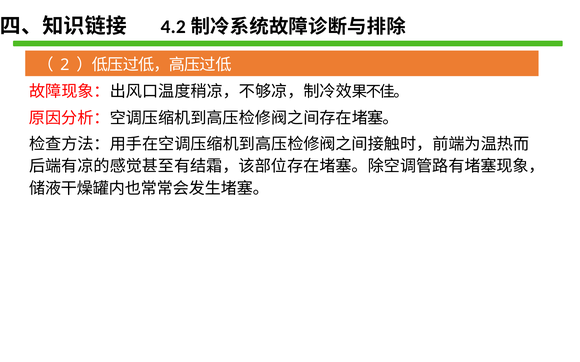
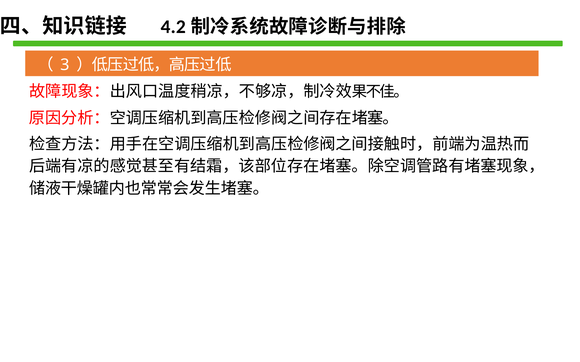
2: 2 -> 3
